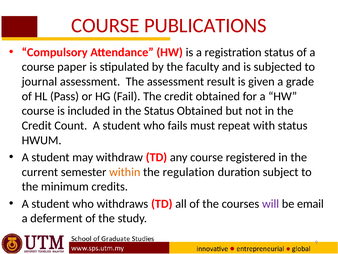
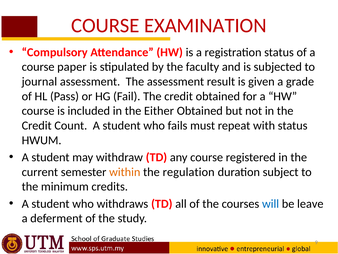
PUBLICATIONS: PUBLICATIONS -> EXAMINATION
the Status: Status -> Either
will colour: purple -> blue
email: email -> leave
